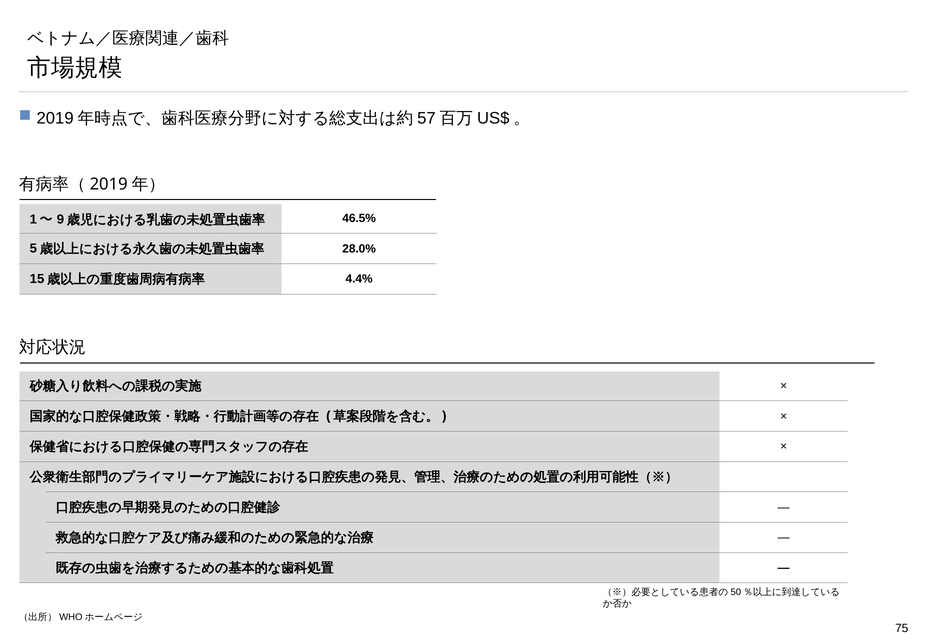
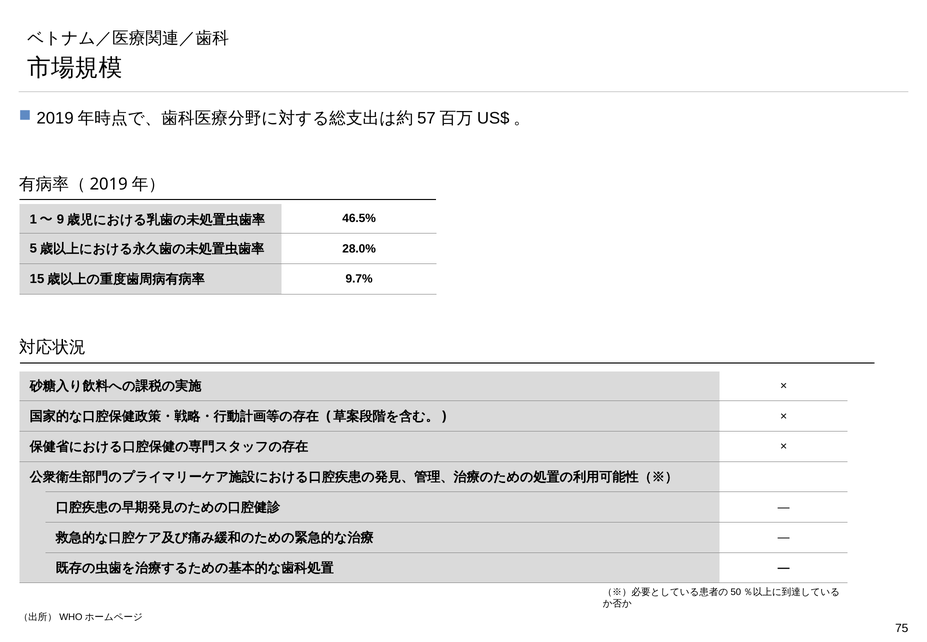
4.4%: 4.4% -> 9.7%
